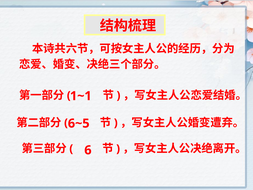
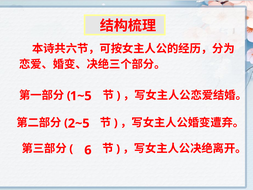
1~1: 1~1 -> 1~5
6~5: 6~5 -> 2~5
